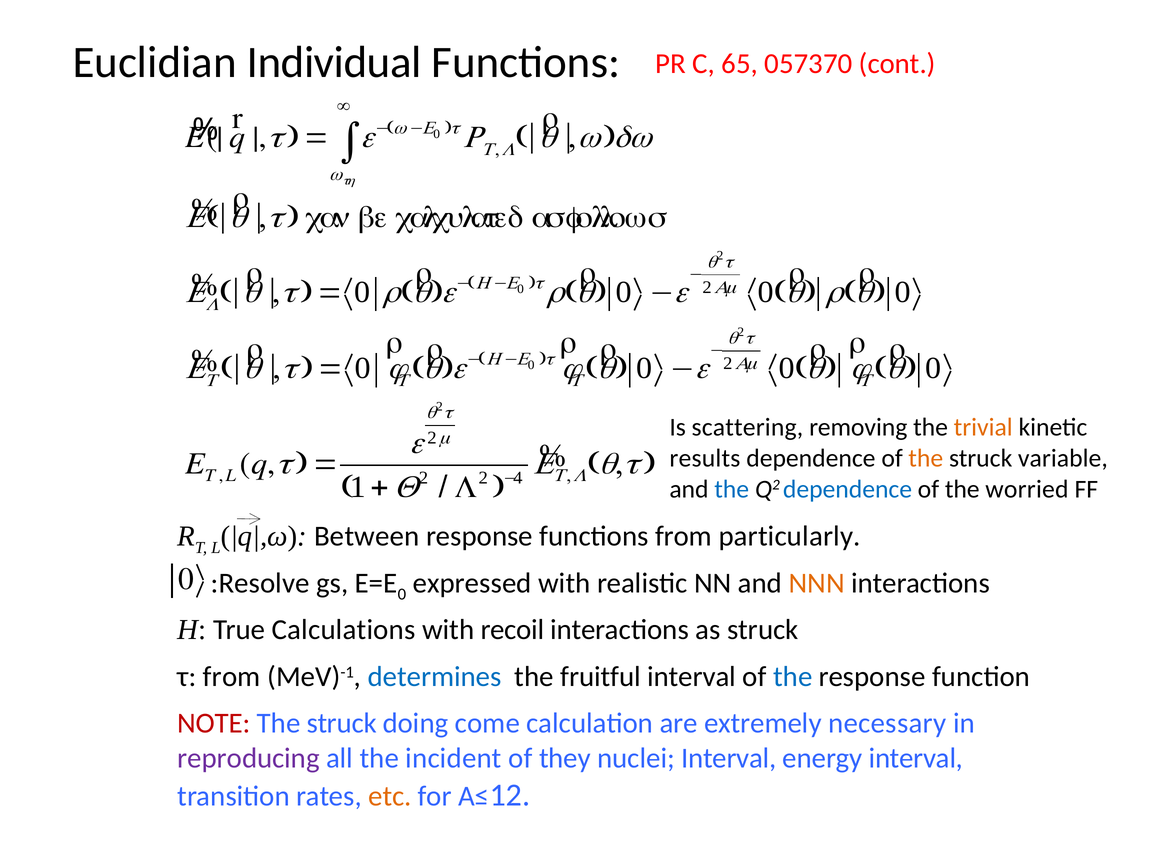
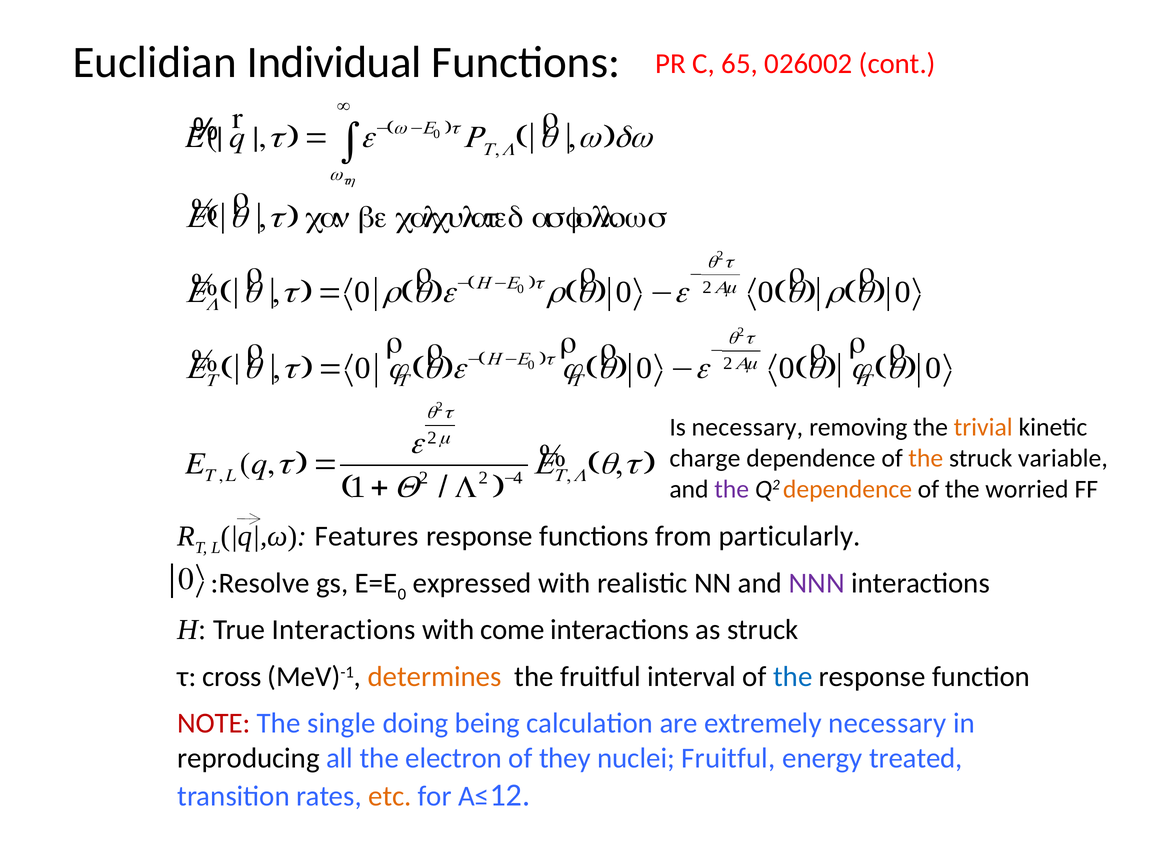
057370: 057370 -> 026002
Is scattering: scattering -> necessary
results: results -> charge
the at (732, 489) colour: blue -> purple
dependence at (847, 489) colour: blue -> orange
Between: Between -> Features
NNN colour: orange -> purple
True Calculations: Calculations -> Interactions
recoil: recoil -> come
τ from: from -> cross
determines colour: blue -> orange
struck at (342, 724): struck -> single
come: come -> being
reproducing colour: purple -> black
incident: incident -> electron
nuclei Interval: Interval -> Fruitful
energy interval: interval -> treated
